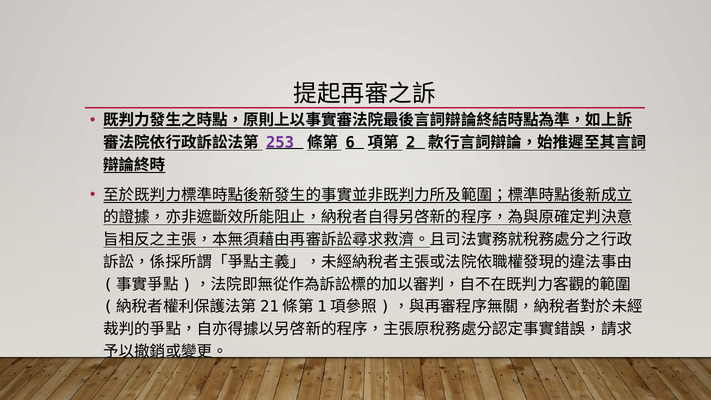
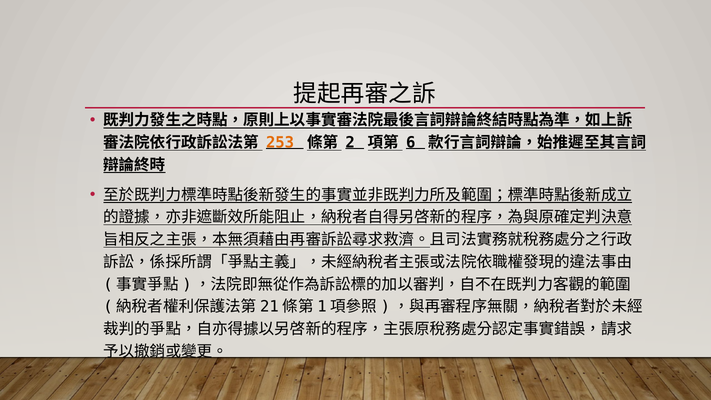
253 colour: purple -> orange
6: 6 -> 2
2: 2 -> 6
